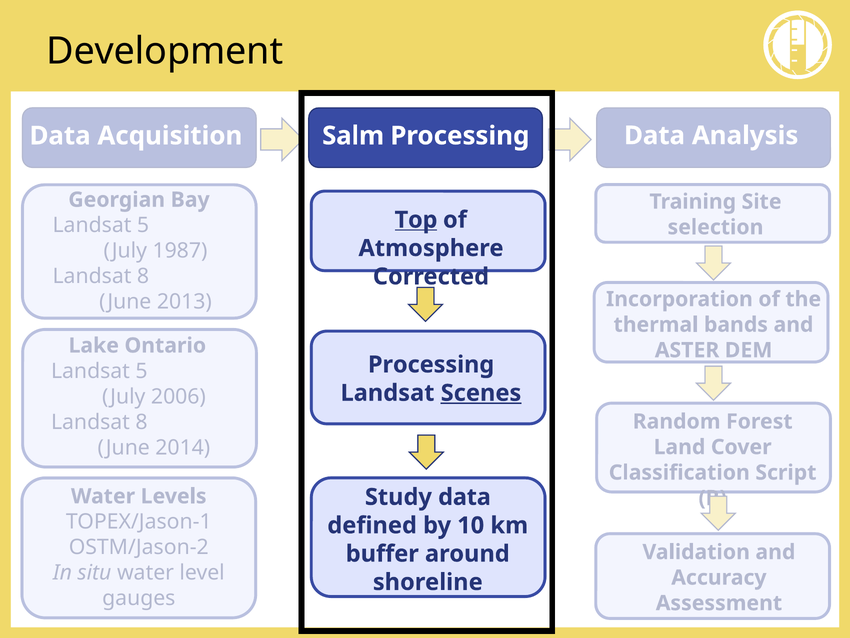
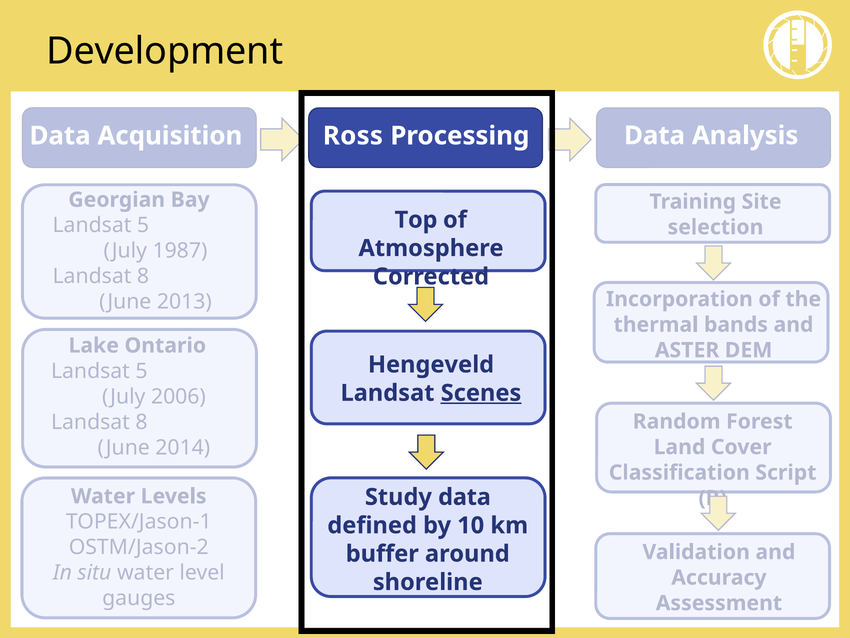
Salm: Salm -> Ross
Top underline: present -> none
Processing at (431, 364): Processing -> Hengeveld
